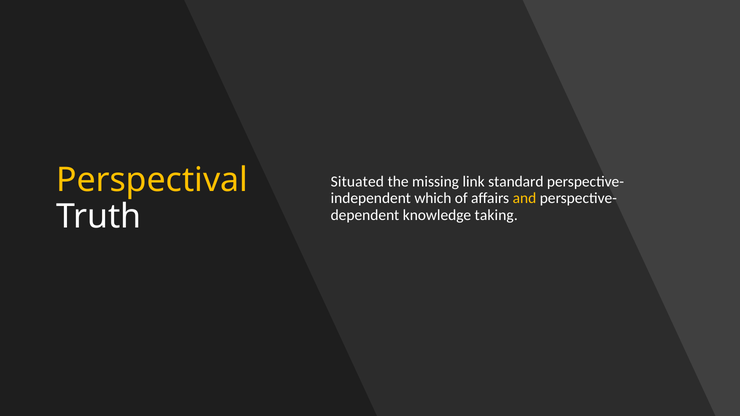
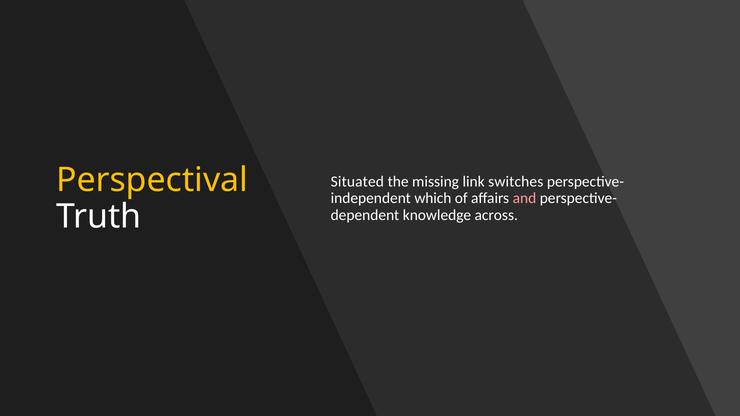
standard: standard -> switches
and colour: yellow -> pink
taking: taking -> across
